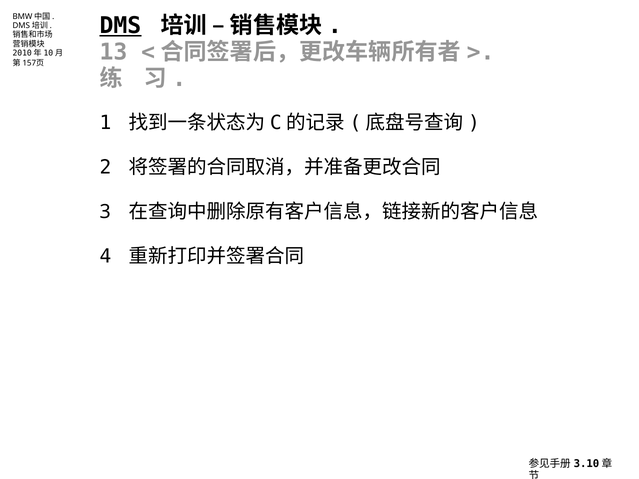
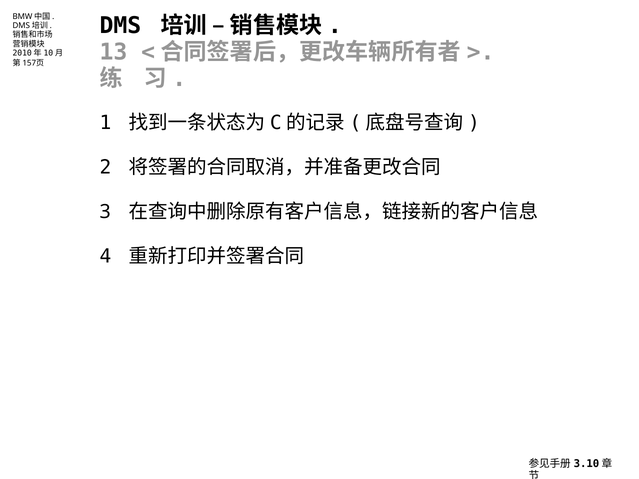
DMS underline: present -> none
